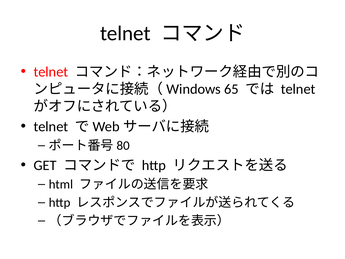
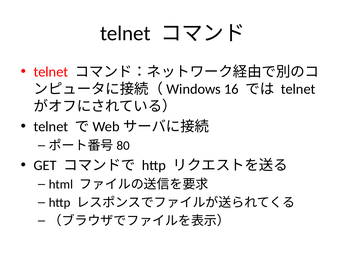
65: 65 -> 16
